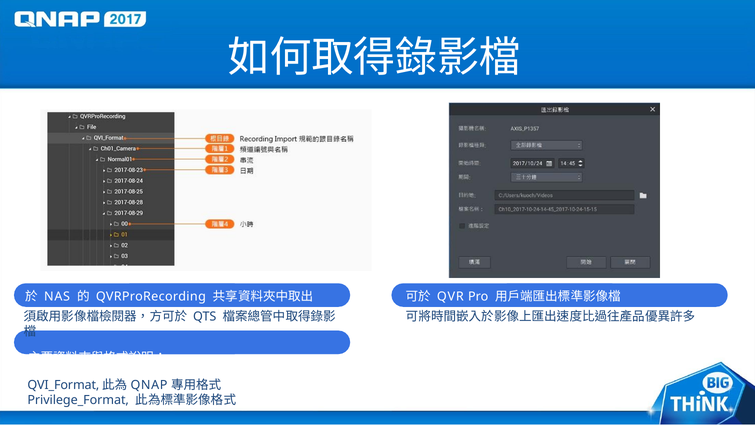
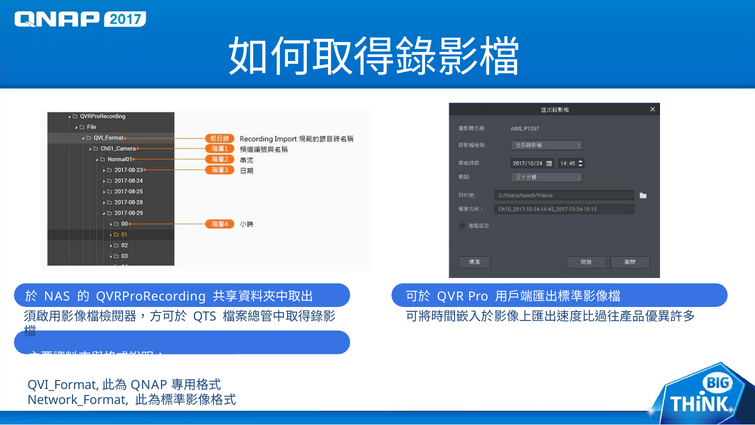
Privilege_Format: Privilege_Format -> Network_Format
